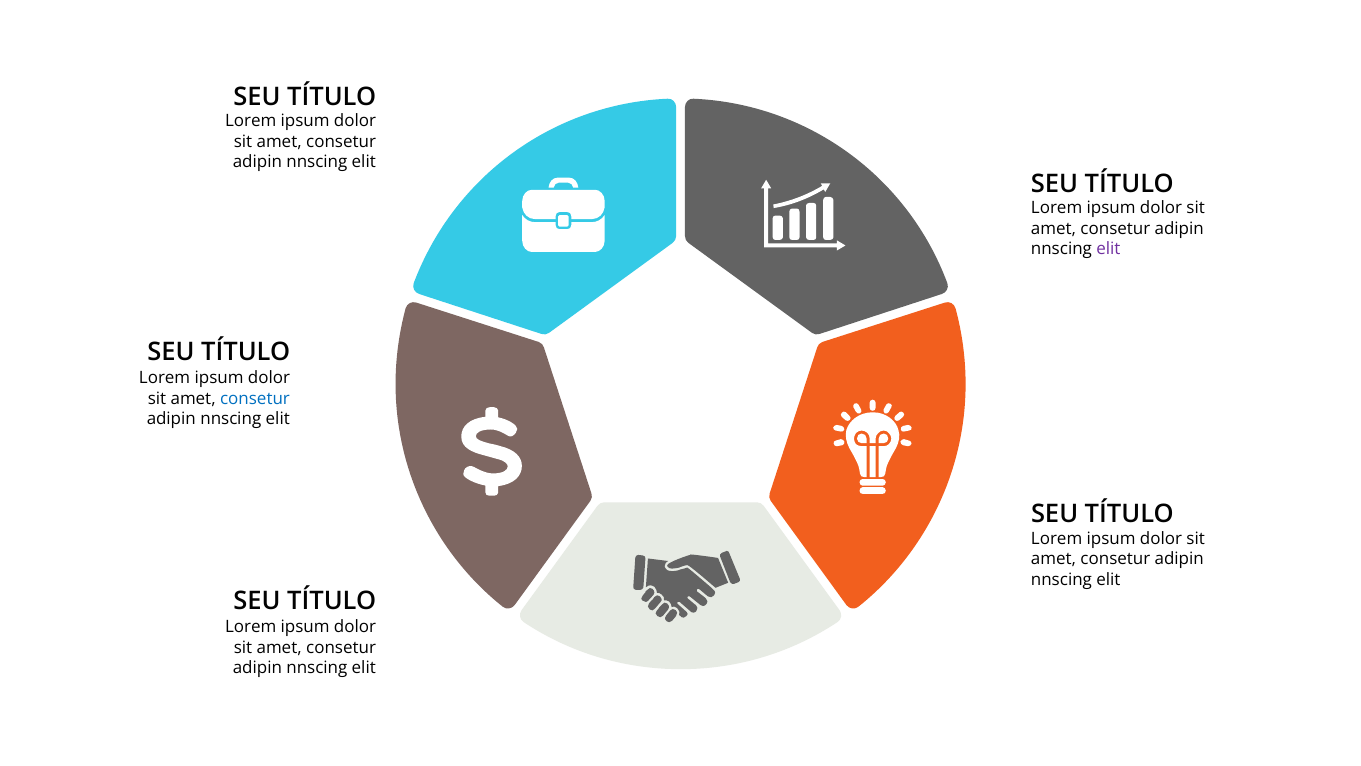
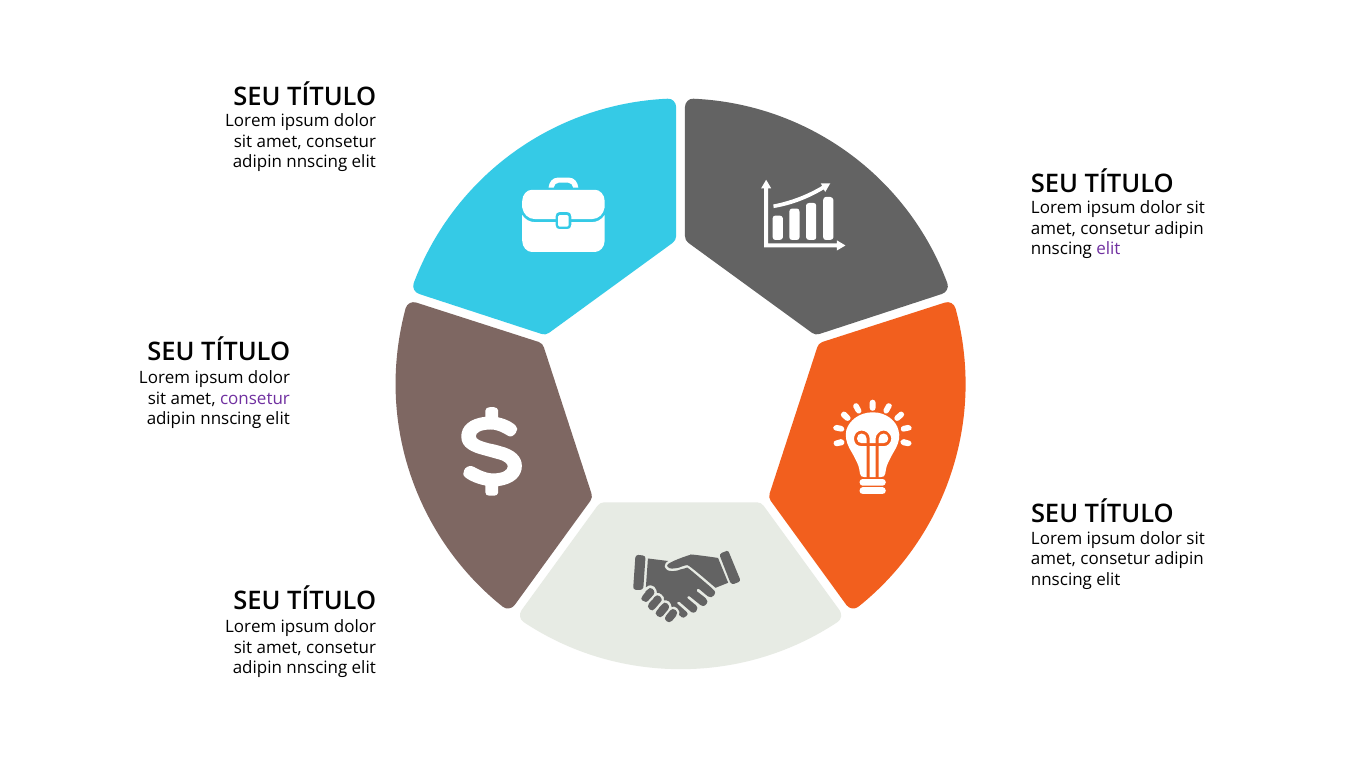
consetur at (255, 398) colour: blue -> purple
